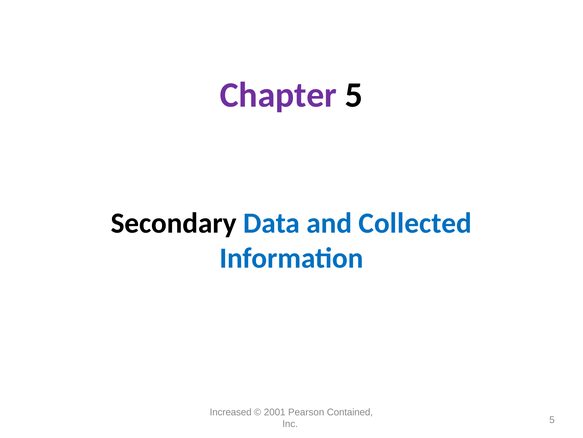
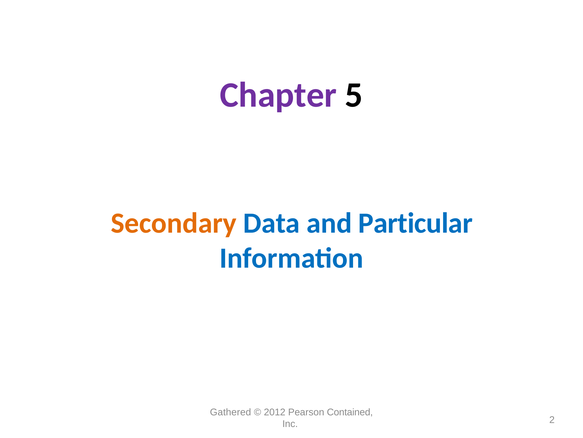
Secondary colour: black -> orange
Collected: Collected -> Particular
Increased: Increased -> Gathered
2001: 2001 -> 2012
Inc 5: 5 -> 2
